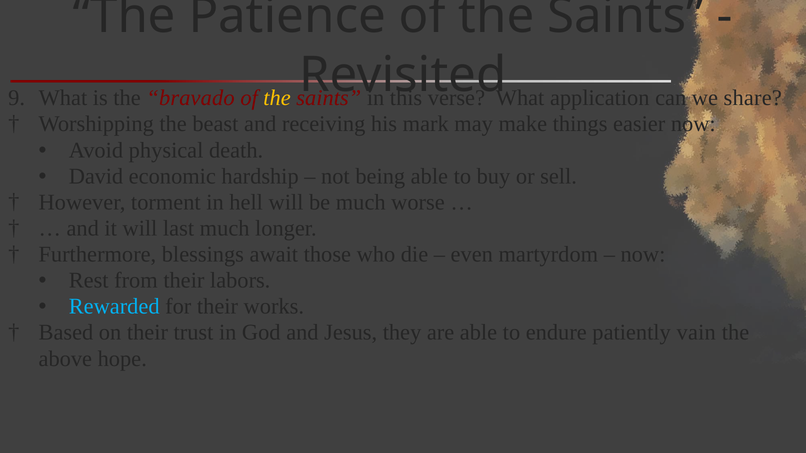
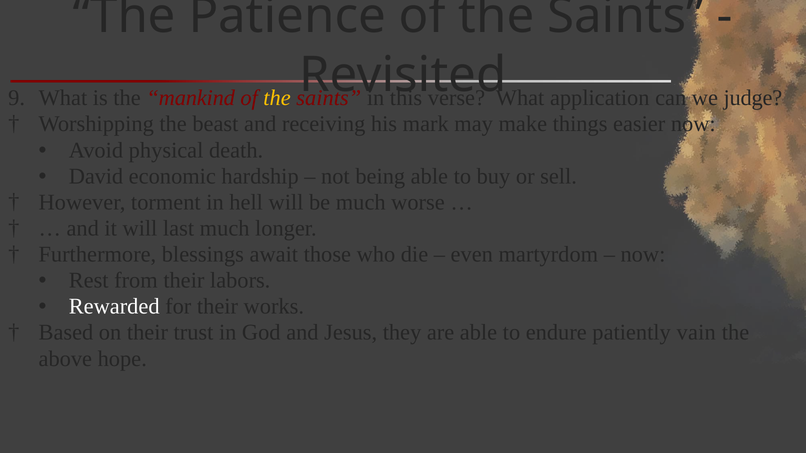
bravado: bravado -> mankind
share: share -> judge
Rewarded colour: light blue -> white
